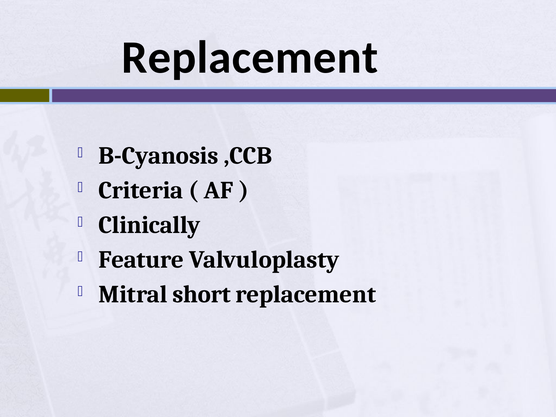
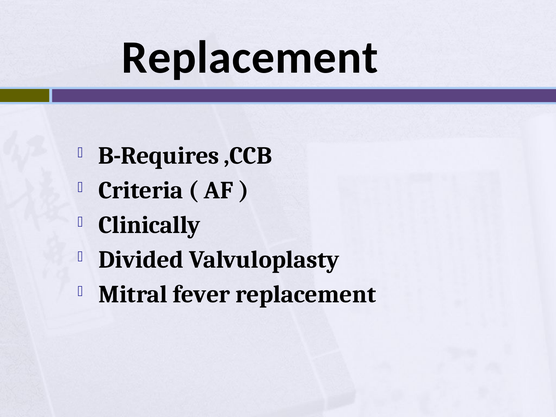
B-Cyanosis: B-Cyanosis -> B-Requires
Feature: Feature -> Divided
short: short -> fever
